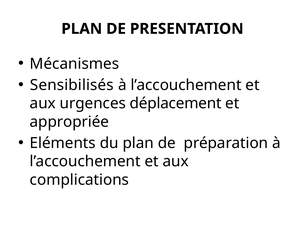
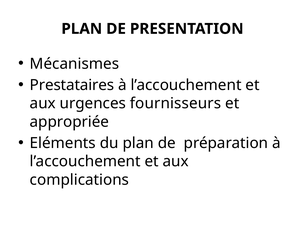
Sensibilisés: Sensibilisés -> Prestataires
déplacement: déplacement -> fournisseurs
